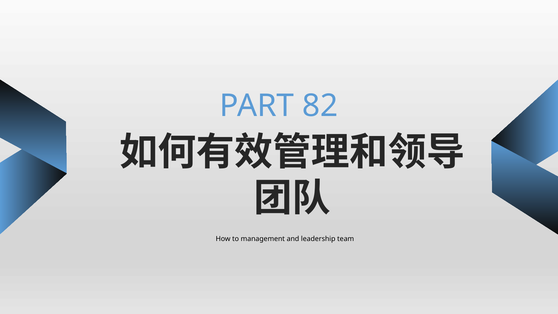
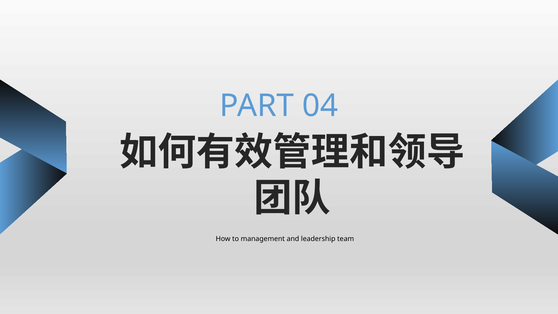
82: 82 -> 04
